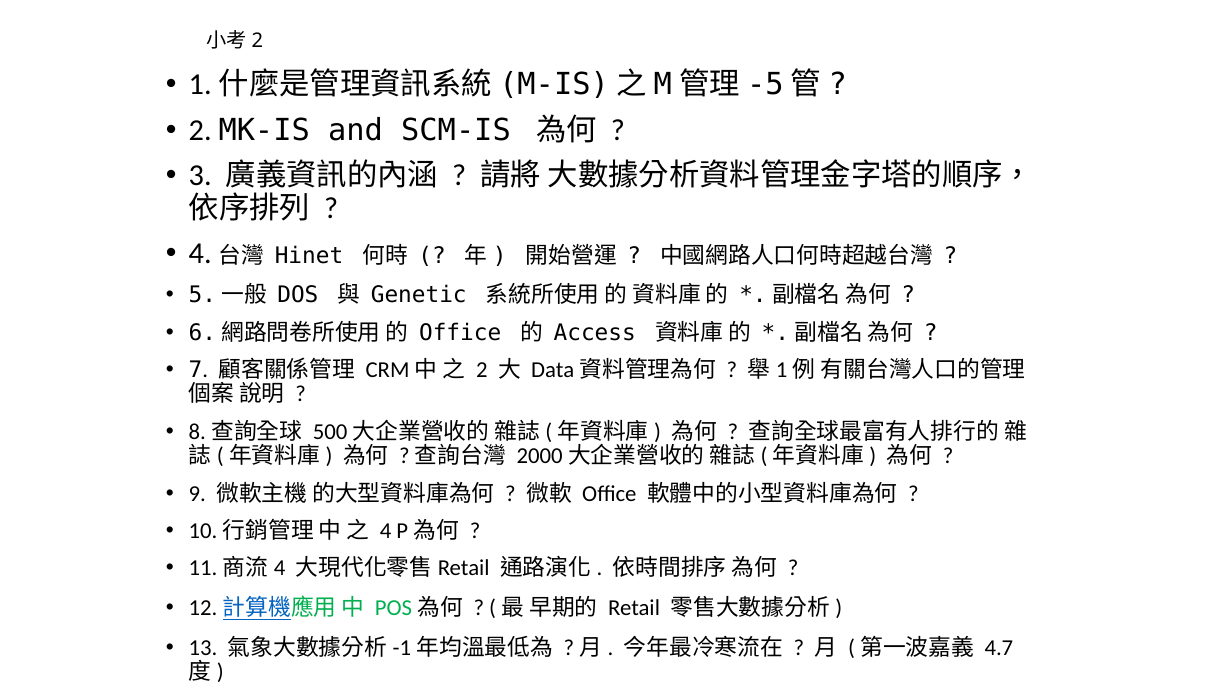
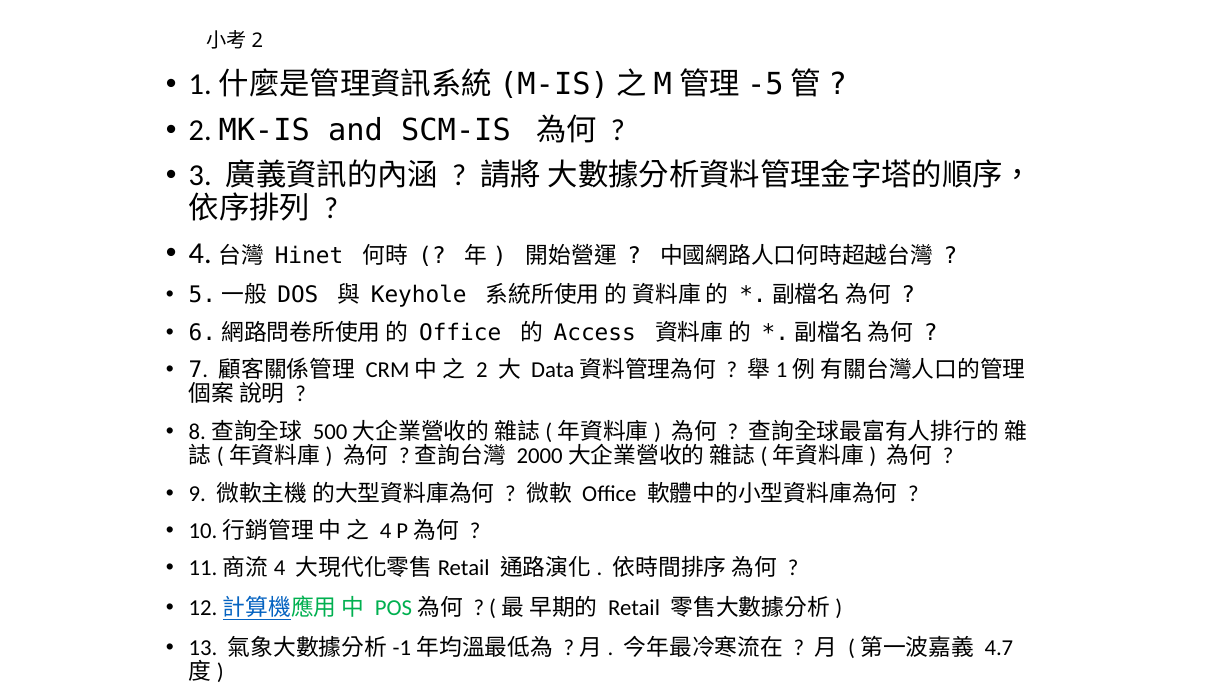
Genetic: Genetic -> Keyhole
